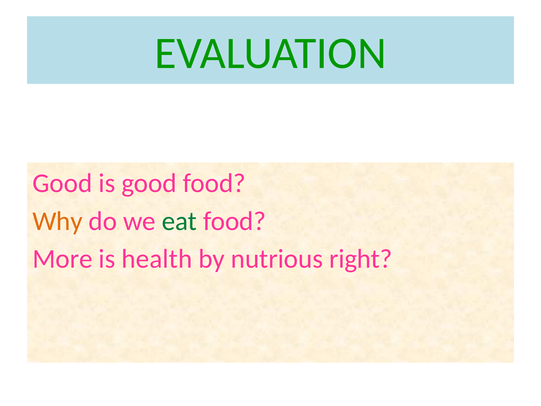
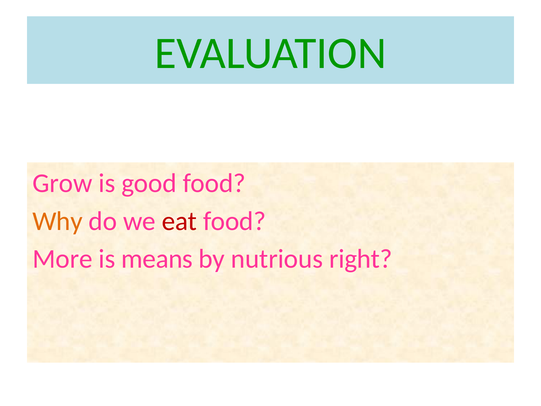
Good at (62, 183): Good -> Grow
eat colour: green -> red
health: health -> means
